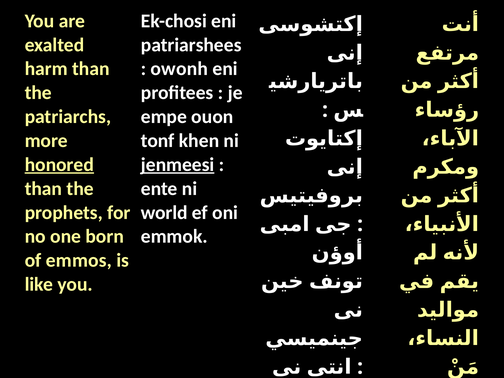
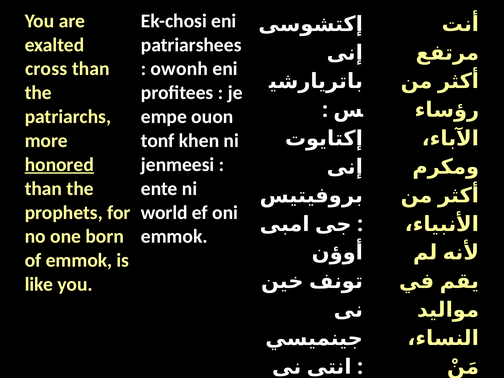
harm: harm -> cross
jenmeesi underline: present -> none
of emmos: emmos -> emmok
